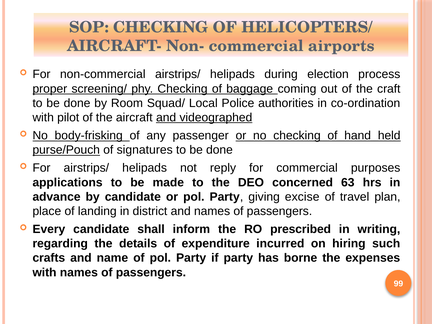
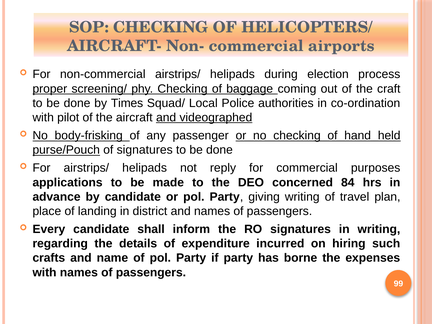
Room: Room -> Times
63: 63 -> 84
giving excise: excise -> writing
RO prescribed: prescribed -> signatures
